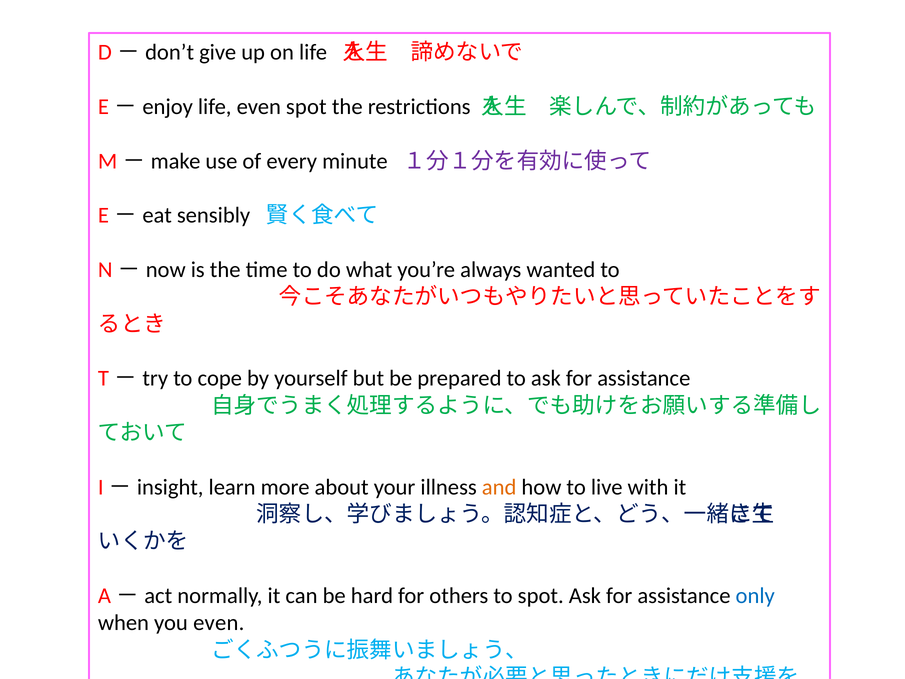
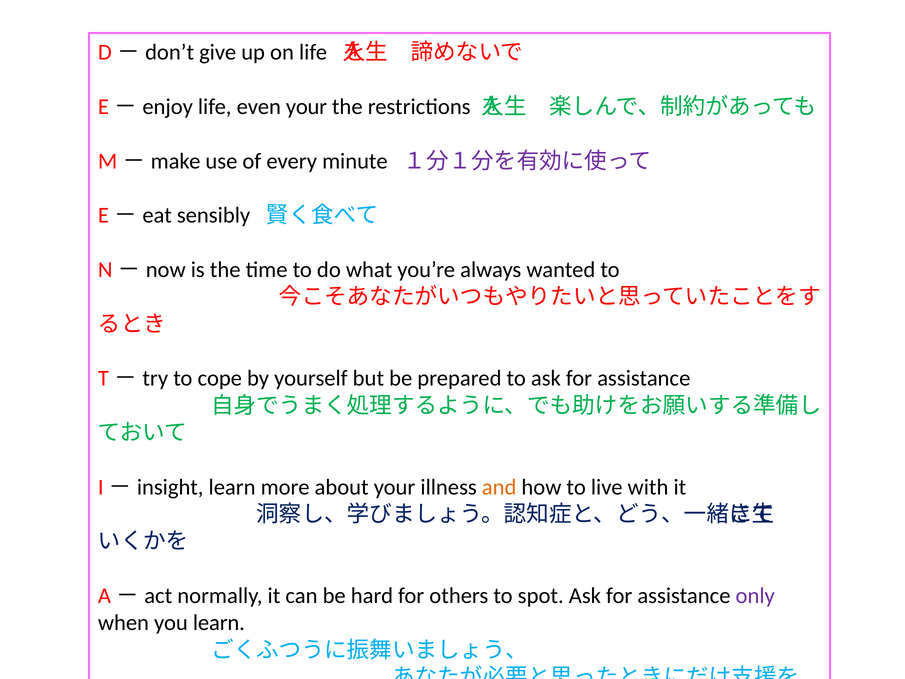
even spot: spot -> your
only colour: blue -> purple
you even: even -> learn
